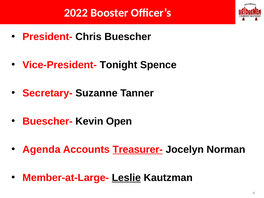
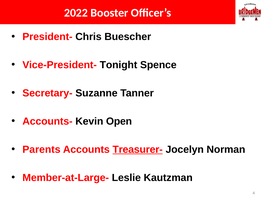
Buescher-: Buescher- -> Accounts-
Agenda: Agenda -> Parents
Leslie underline: present -> none
